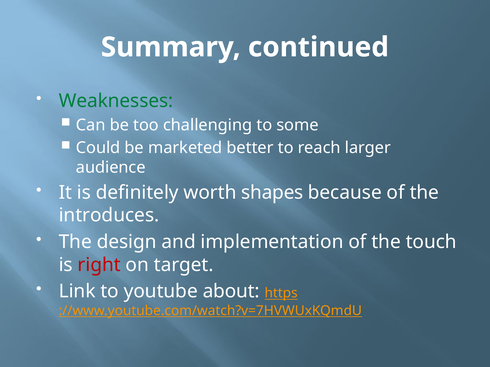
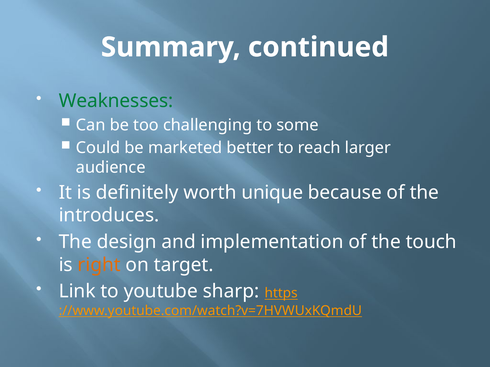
shapes: shapes -> unique
right colour: red -> orange
about: about -> sharp
